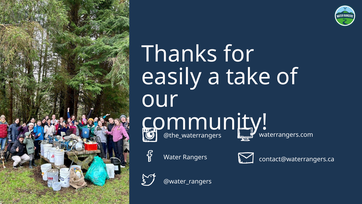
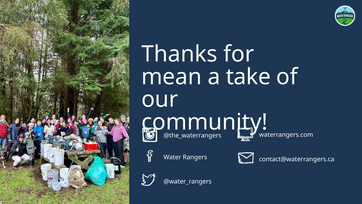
easily: easily -> mean
